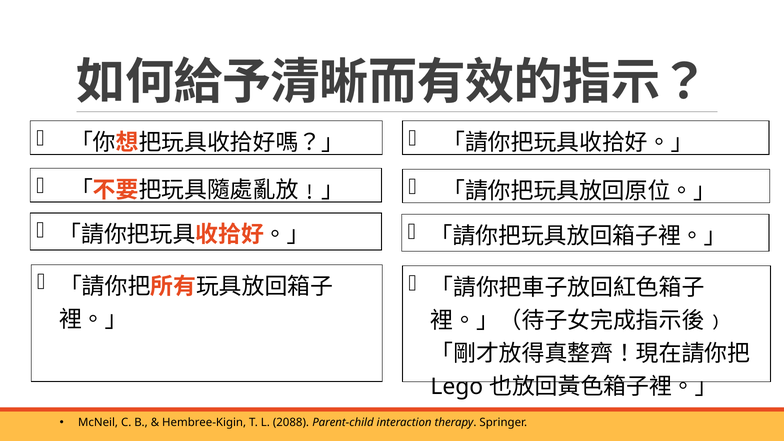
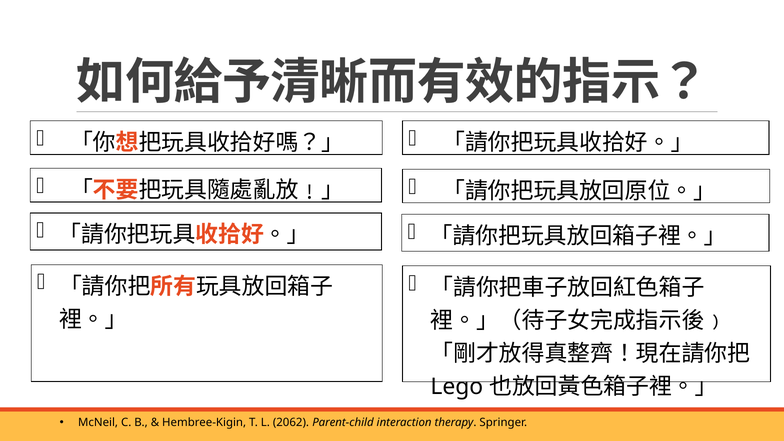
2088: 2088 -> 2062
